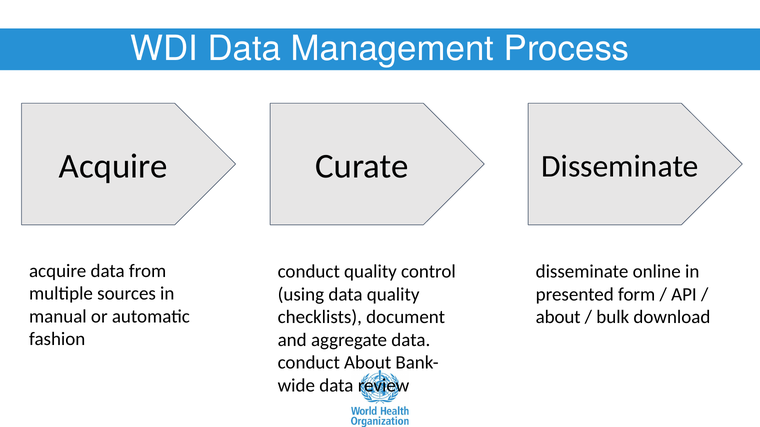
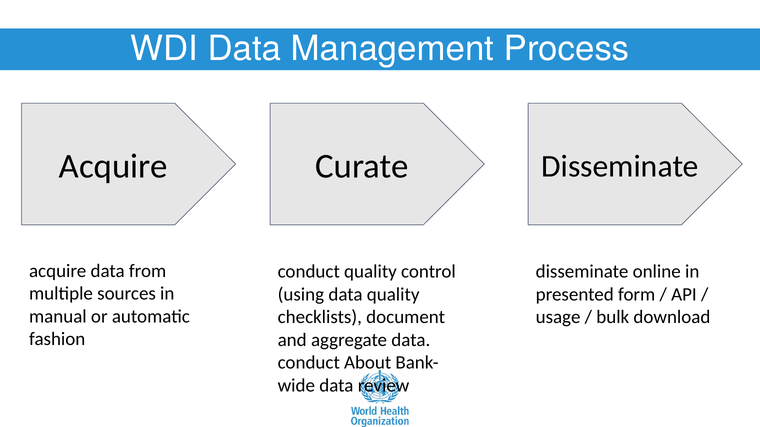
about at (558, 317): about -> usage
